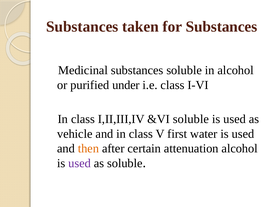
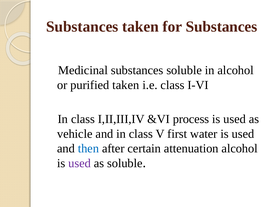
purified under: under -> taken
&VI soluble: soluble -> process
then colour: orange -> blue
